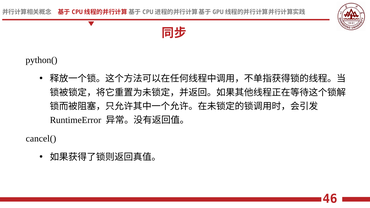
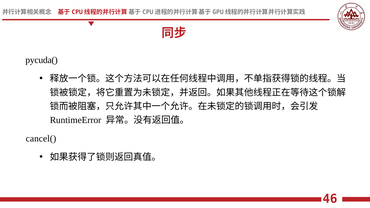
python(: python( -> pycuda(
